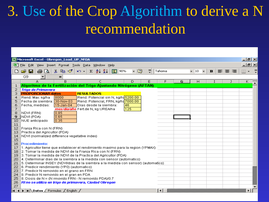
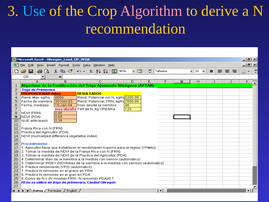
Algorithm colour: light blue -> pink
